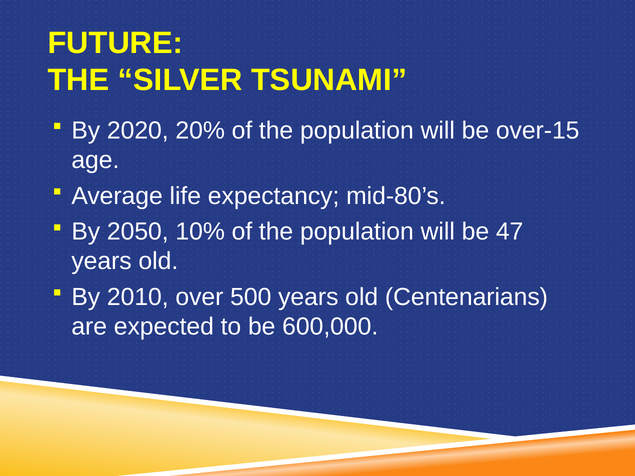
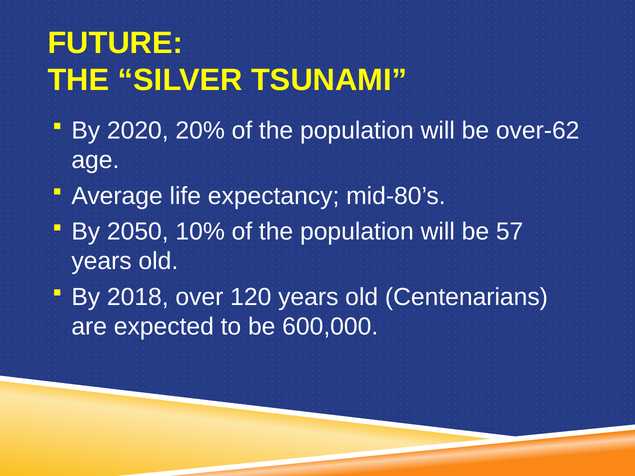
over-15: over-15 -> over-62
47: 47 -> 57
2010: 2010 -> 2018
500: 500 -> 120
